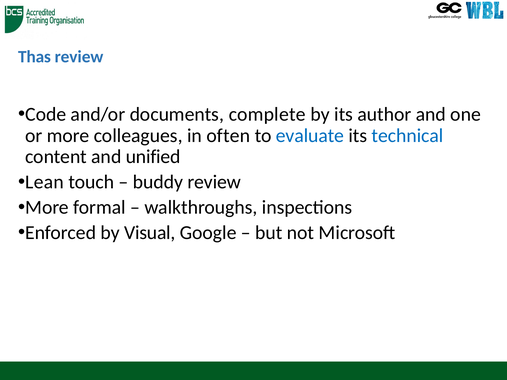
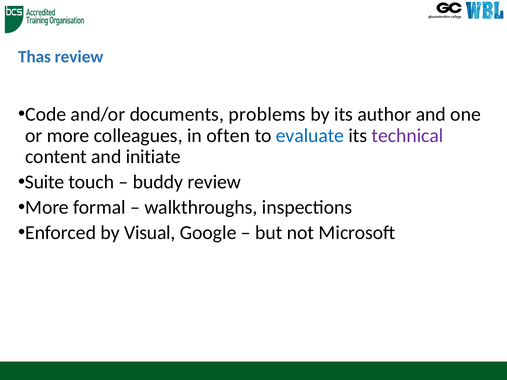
complete: complete -> problems
technical colour: blue -> purple
unified: unified -> initiate
Lean: Lean -> Suite
